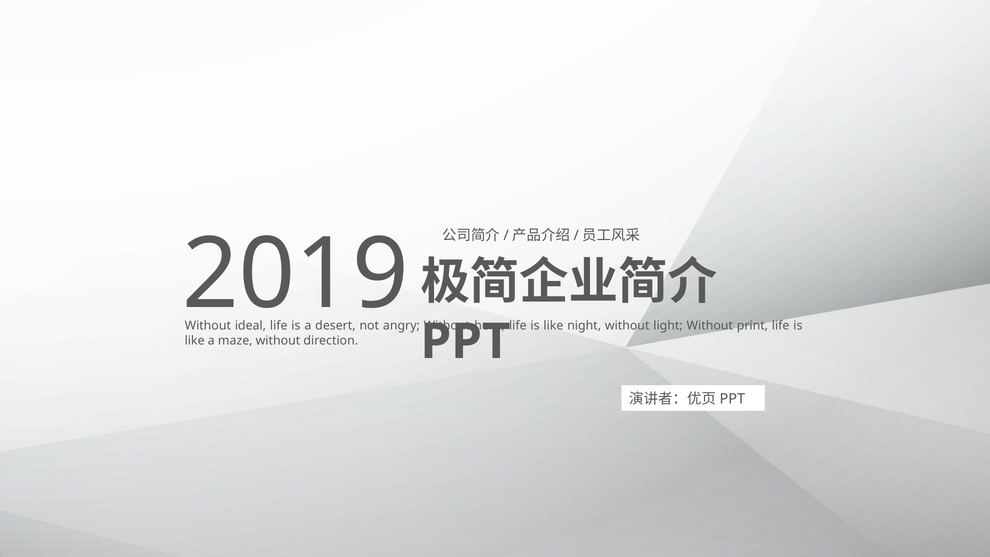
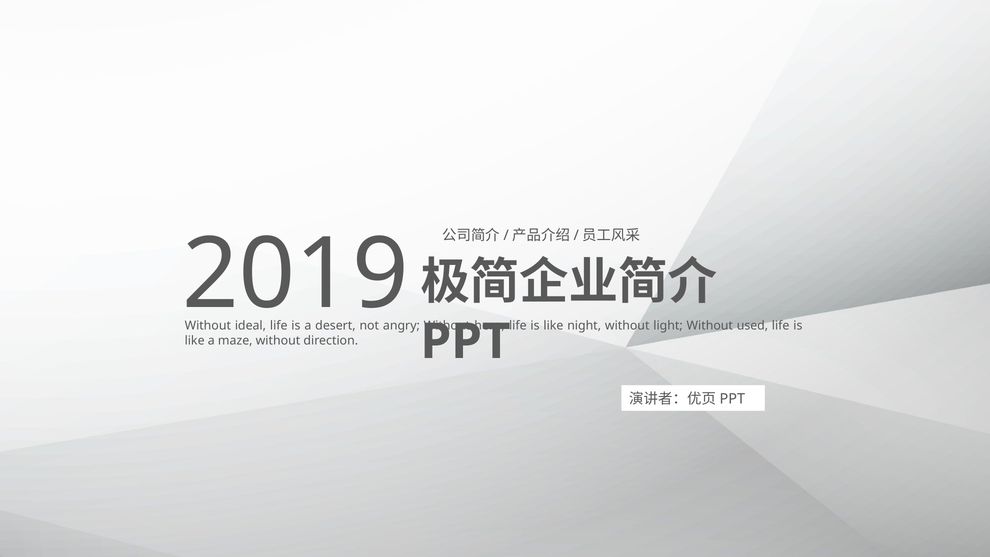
print: print -> used
